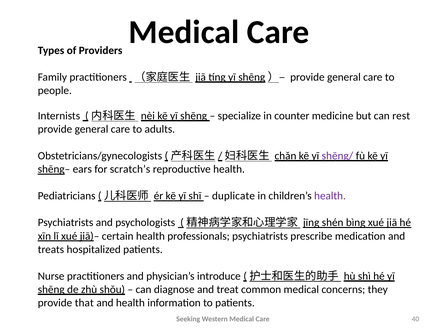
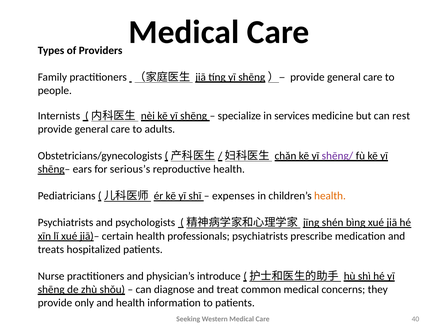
counter: counter -> services
scratch’s: scratch’s -> serious’s
duplicate: duplicate -> expenses
health at (330, 196) colour: purple -> orange
that: that -> only
